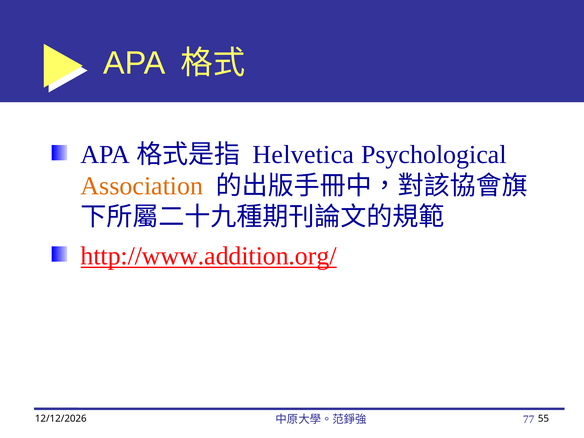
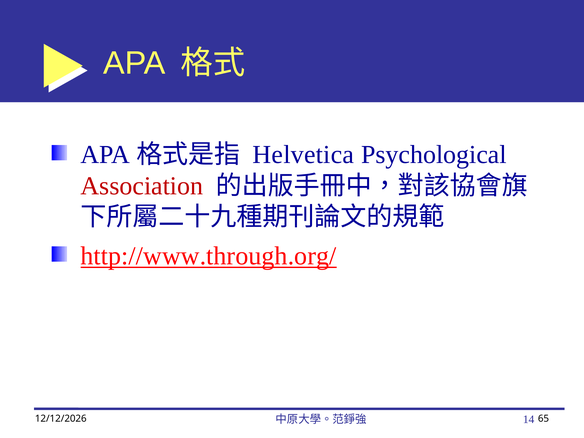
Association colour: orange -> red
http://www.addition.org/: http://www.addition.org/ -> http://www.through.org/
77: 77 -> 14
55: 55 -> 65
